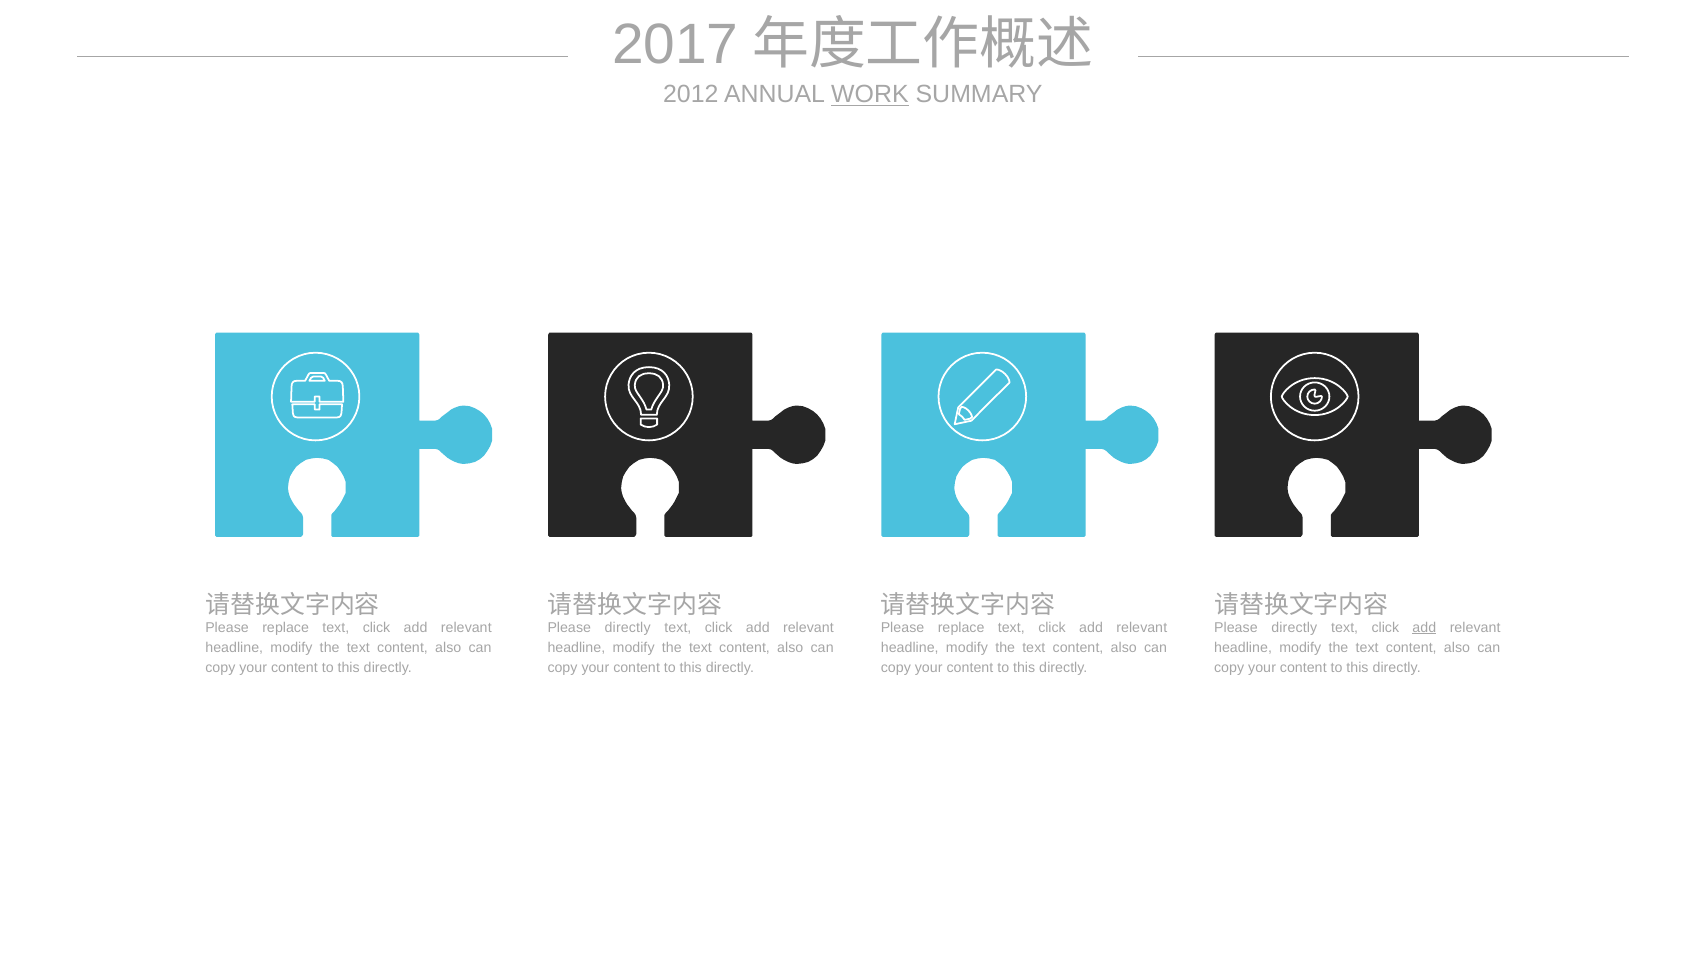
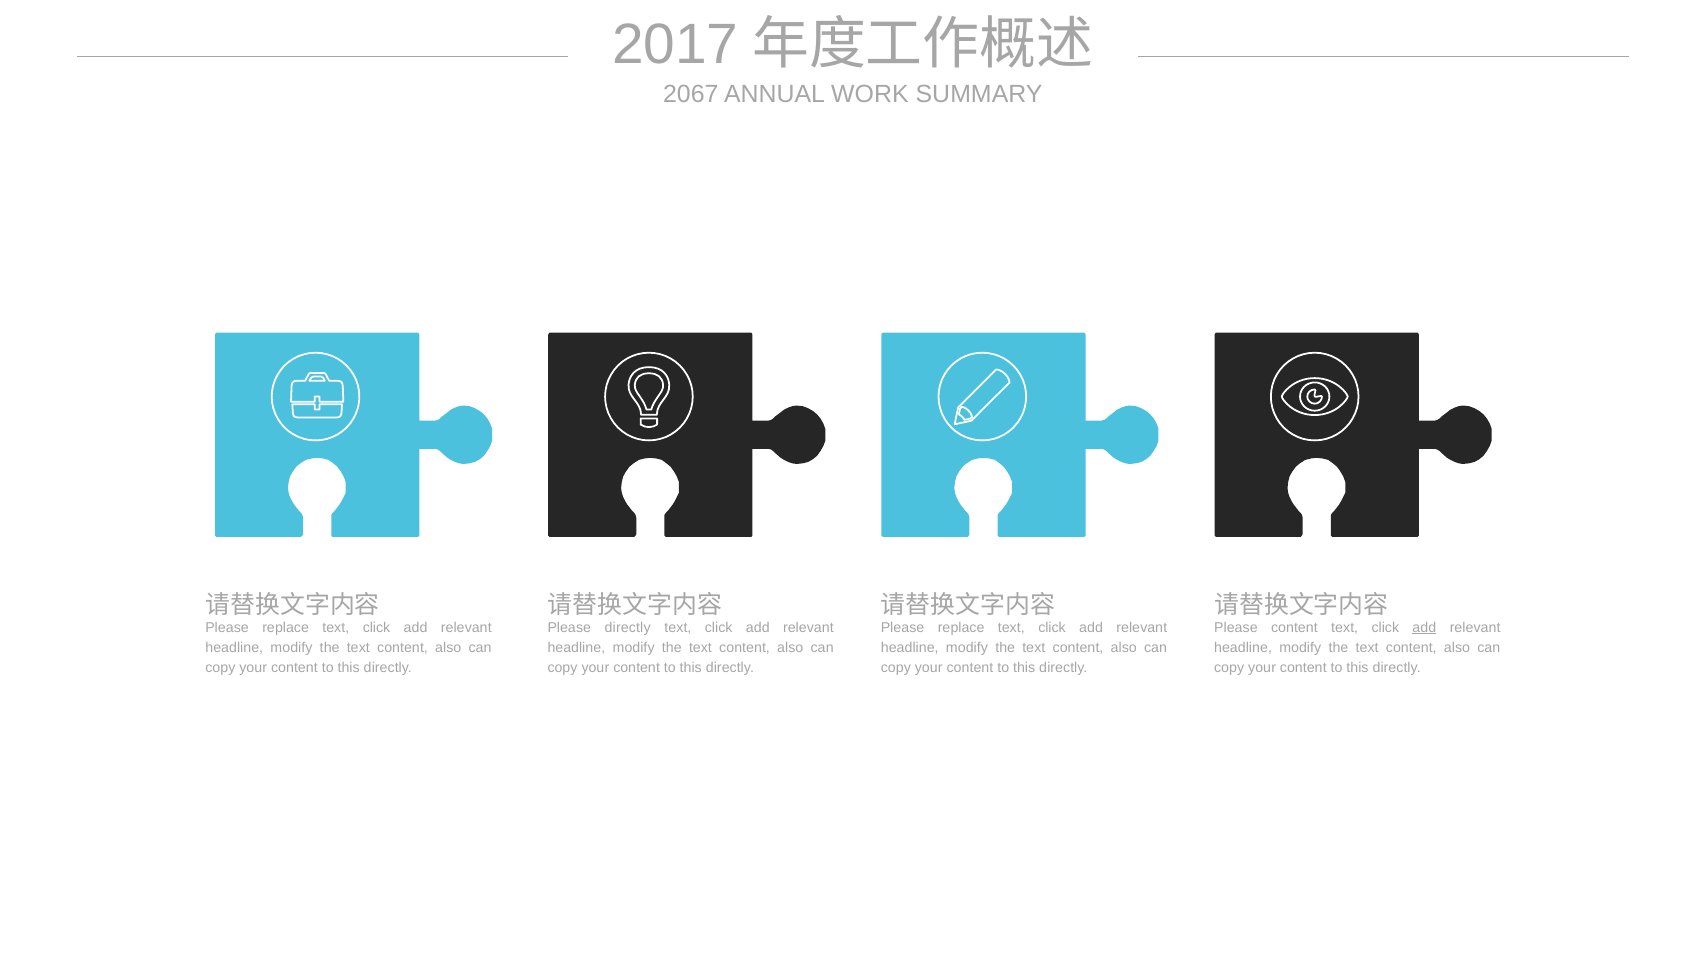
2012: 2012 -> 2067
WORK underline: present -> none
directly at (1294, 627): directly -> content
